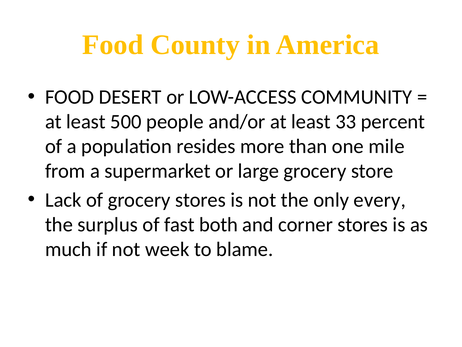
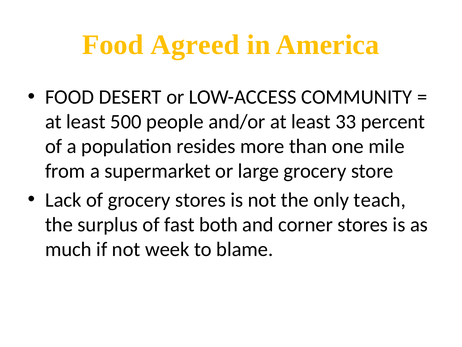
County: County -> Agreed
every: every -> teach
